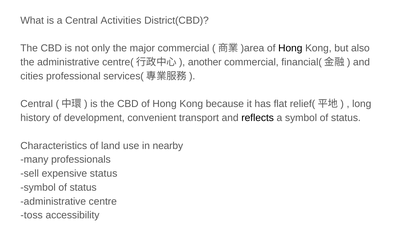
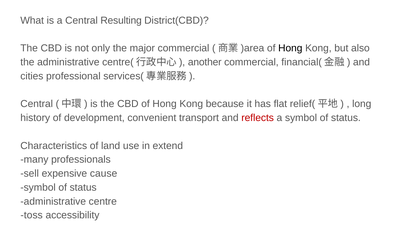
Activities: Activities -> Resulting
reflects colour: black -> red
nearby: nearby -> extend
expensive status: status -> cause
